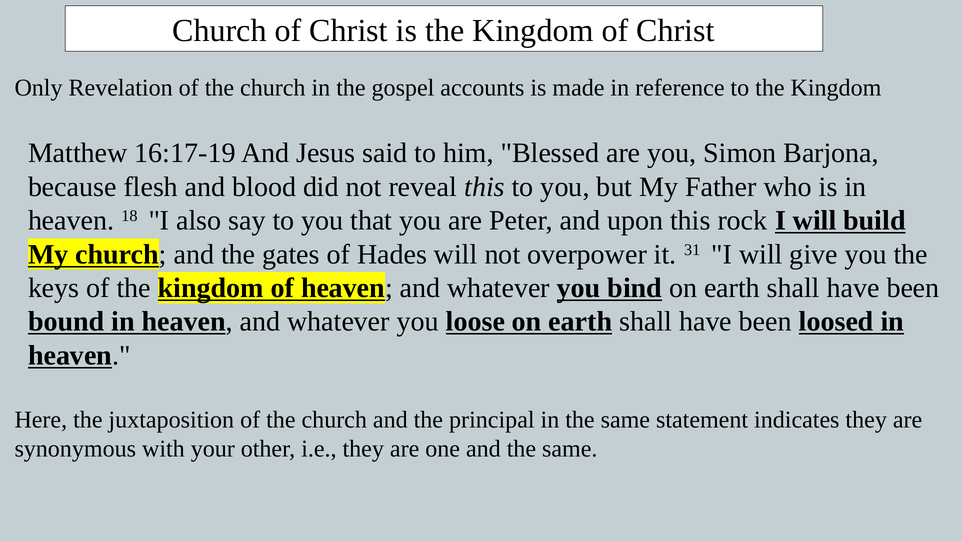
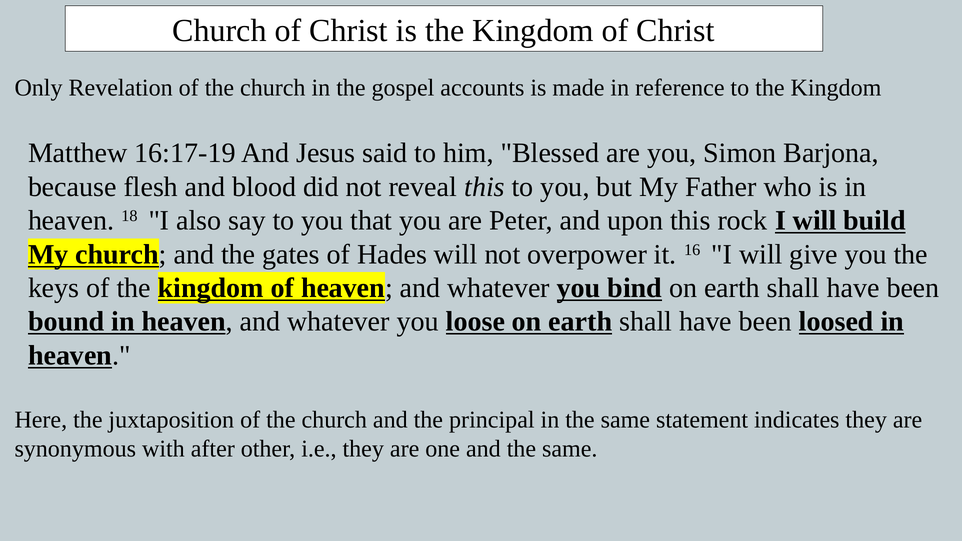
31: 31 -> 16
your: your -> after
